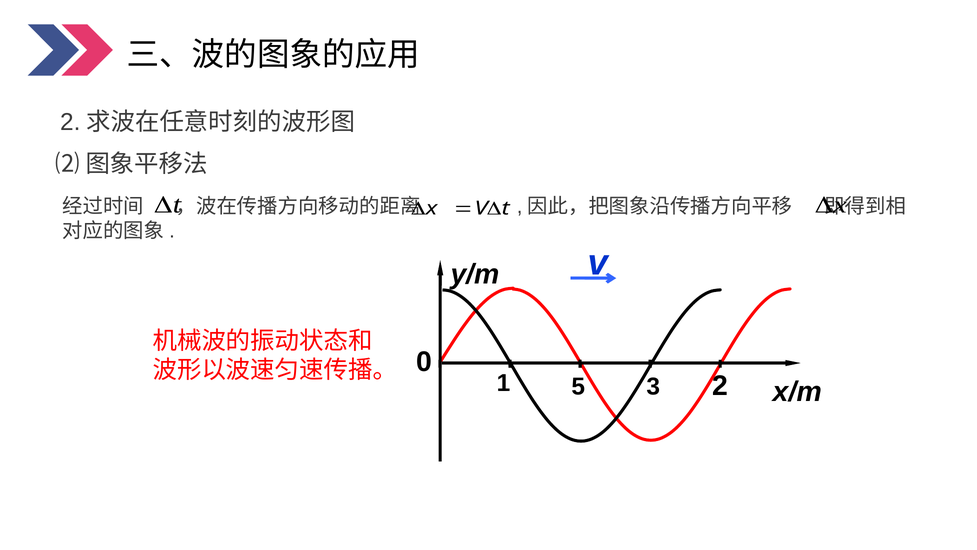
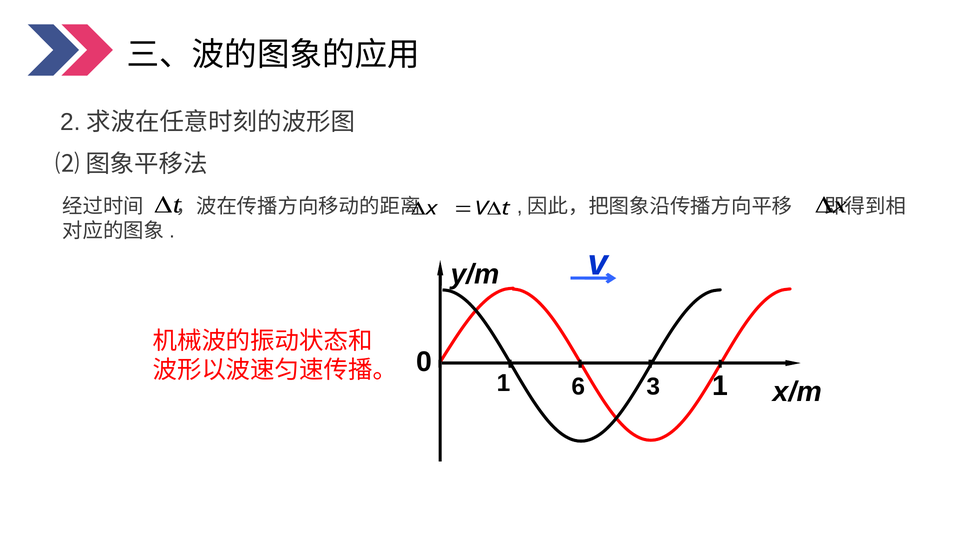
5: 5 -> 6
3 2: 2 -> 1
